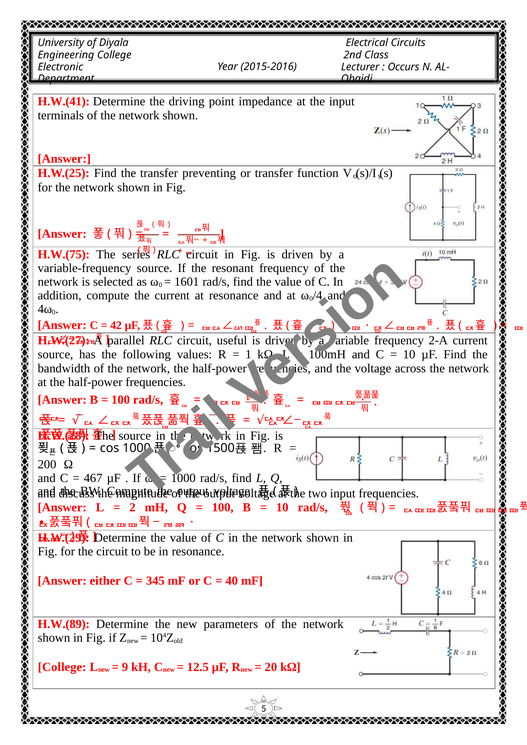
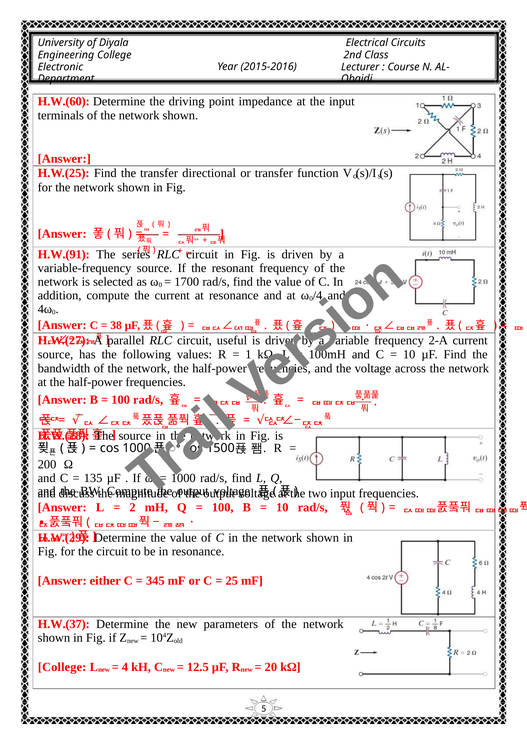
Occurs: Occurs -> Course
H.W.(41: H.W.(41 -> H.W.(60
preventing: preventing -> directional
H.W.(75: H.W.(75 -> H.W.(91
1601: 1601 -> 1700
42: 42 -> 38
467: 467 -> 135
40: 40 -> 25
H.W.(89: H.W.(89 -> H.W.(37
9: 9 -> 4
